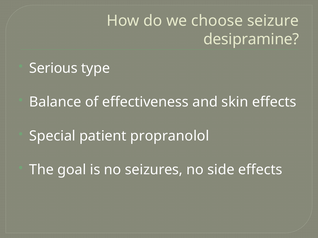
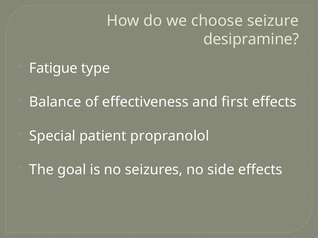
Serious: Serious -> Fatigue
skin: skin -> first
